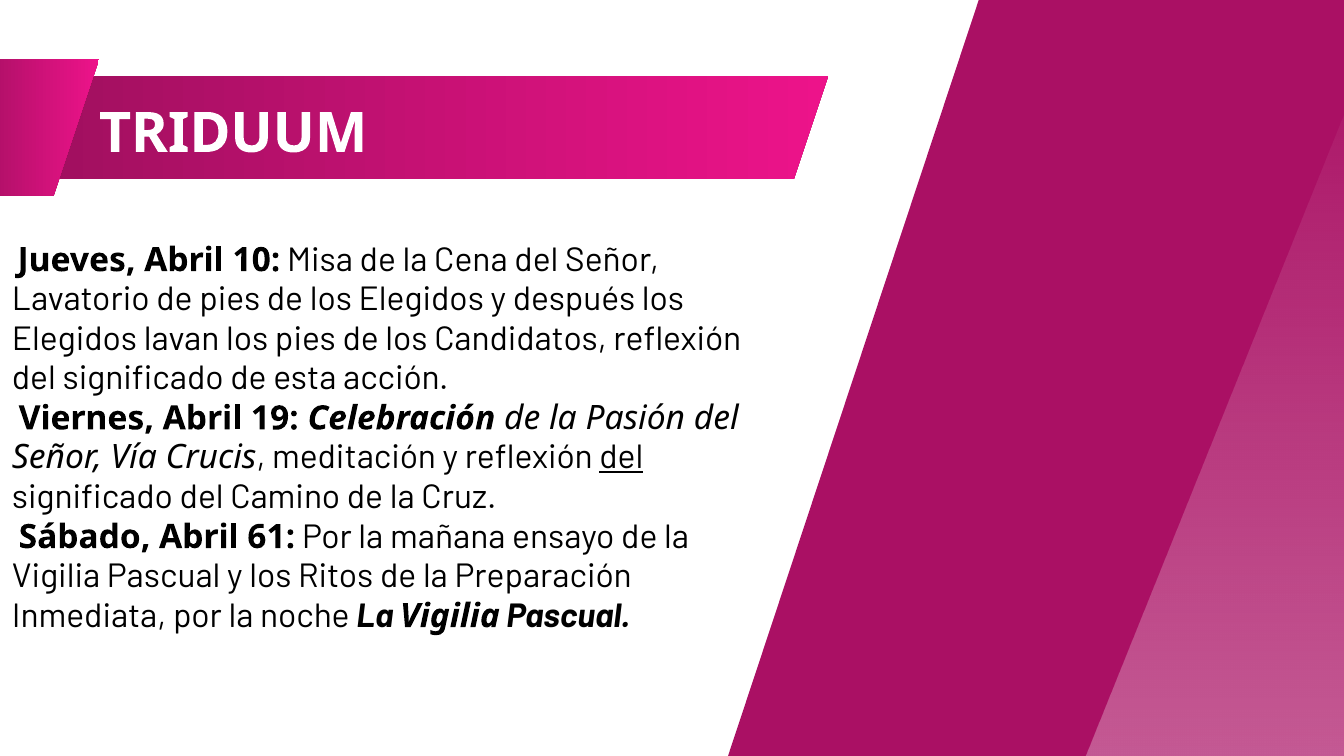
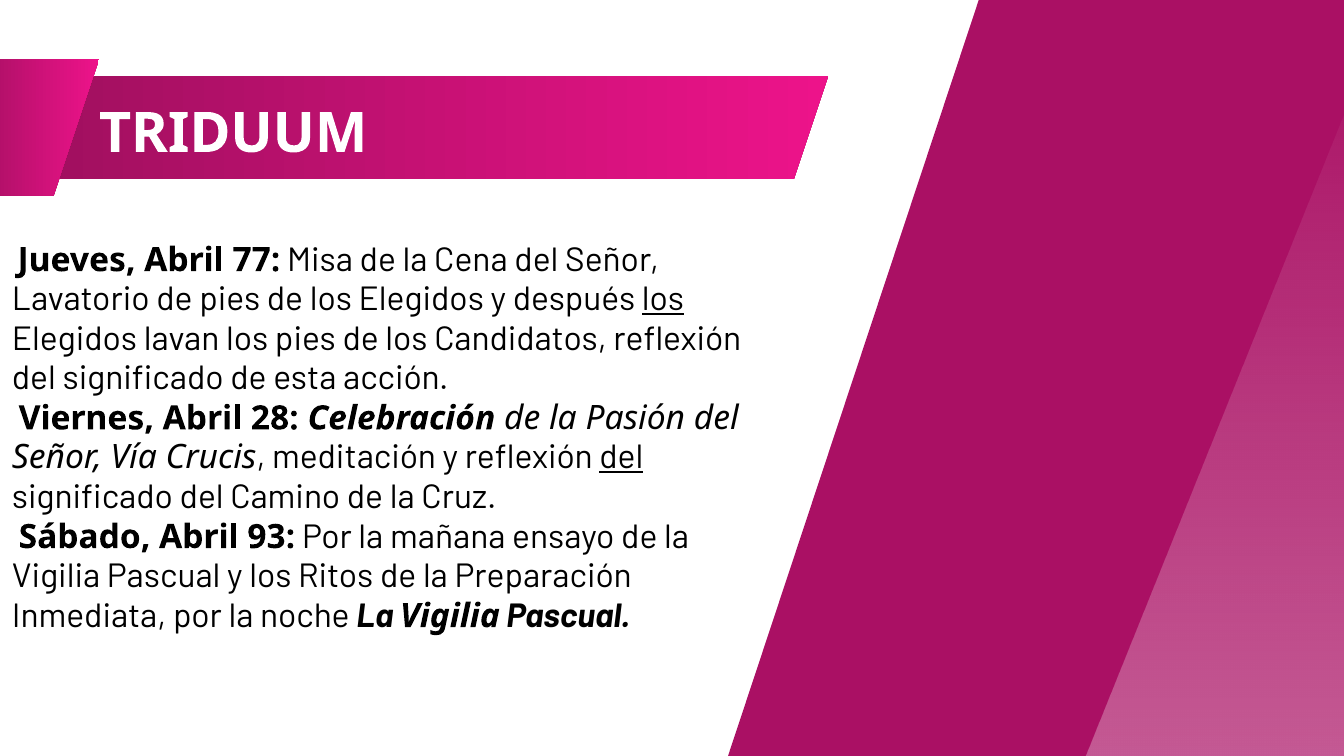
10: 10 -> 77
los at (663, 300) underline: none -> present
19: 19 -> 28
61: 61 -> 93
